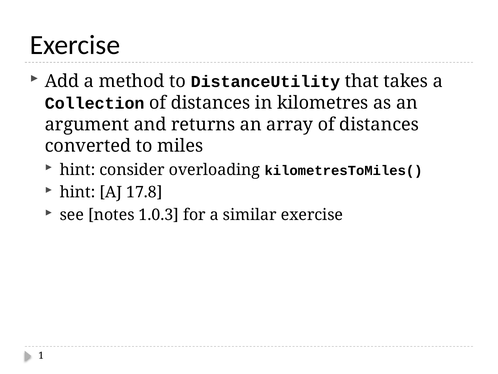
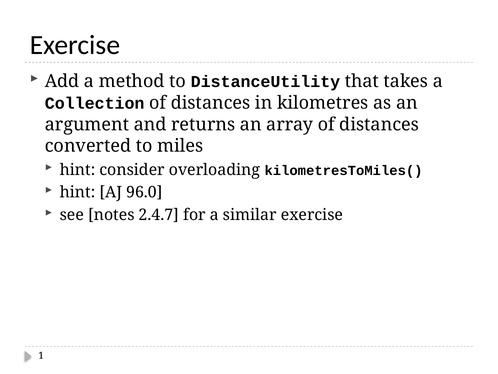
17.8: 17.8 -> 96.0
1.0.3: 1.0.3 -> 2.4.7
